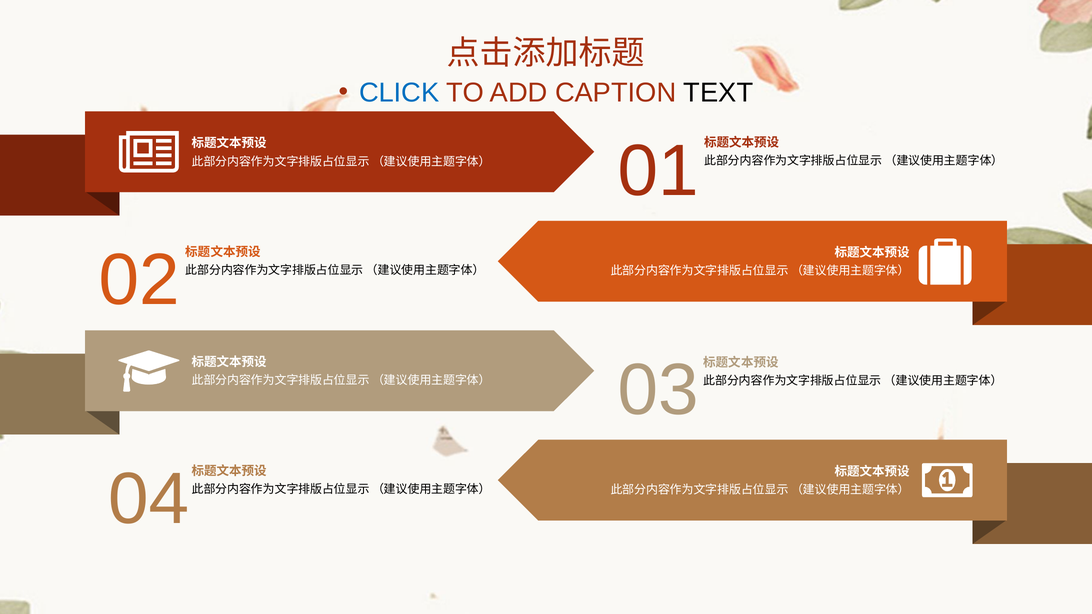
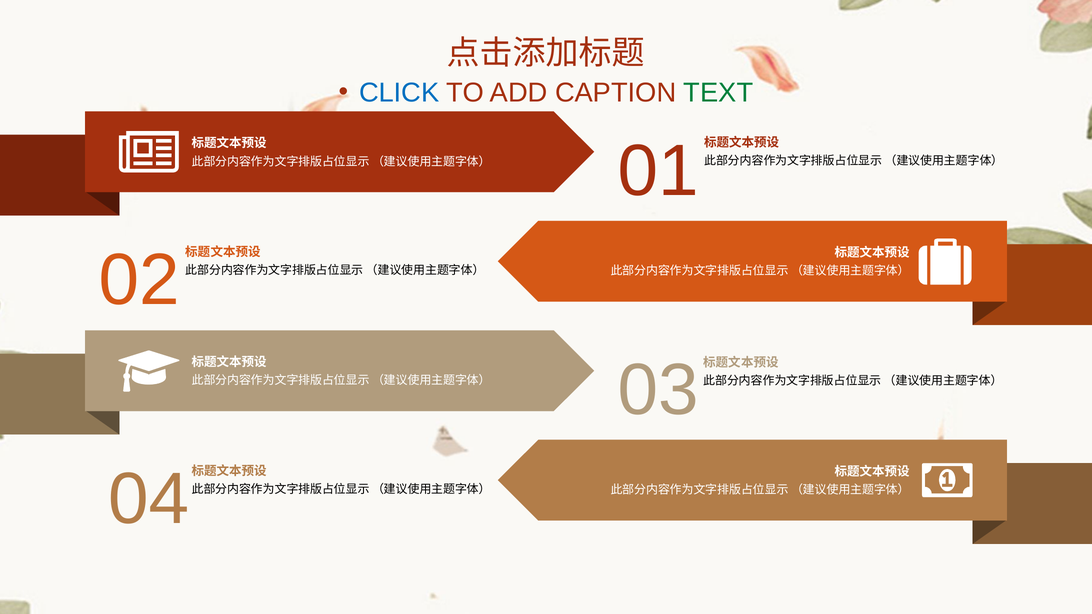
TEXT colour: black -> green
